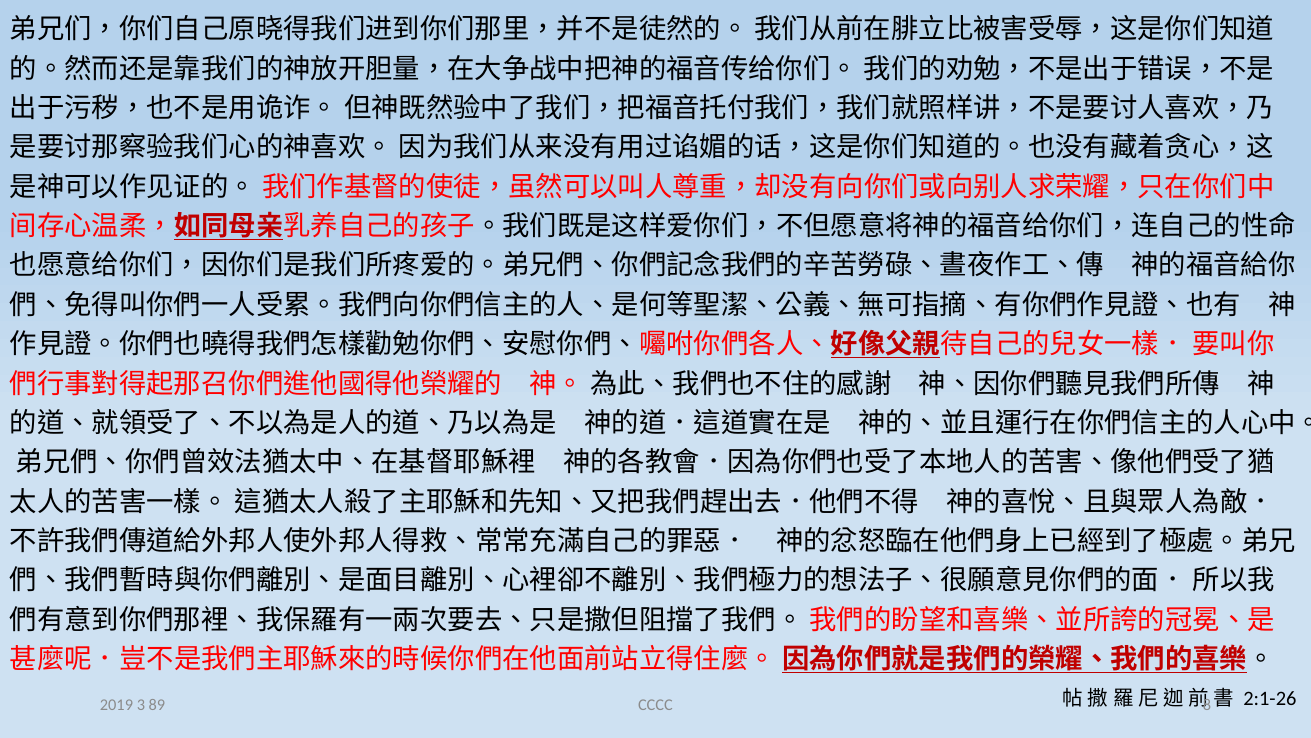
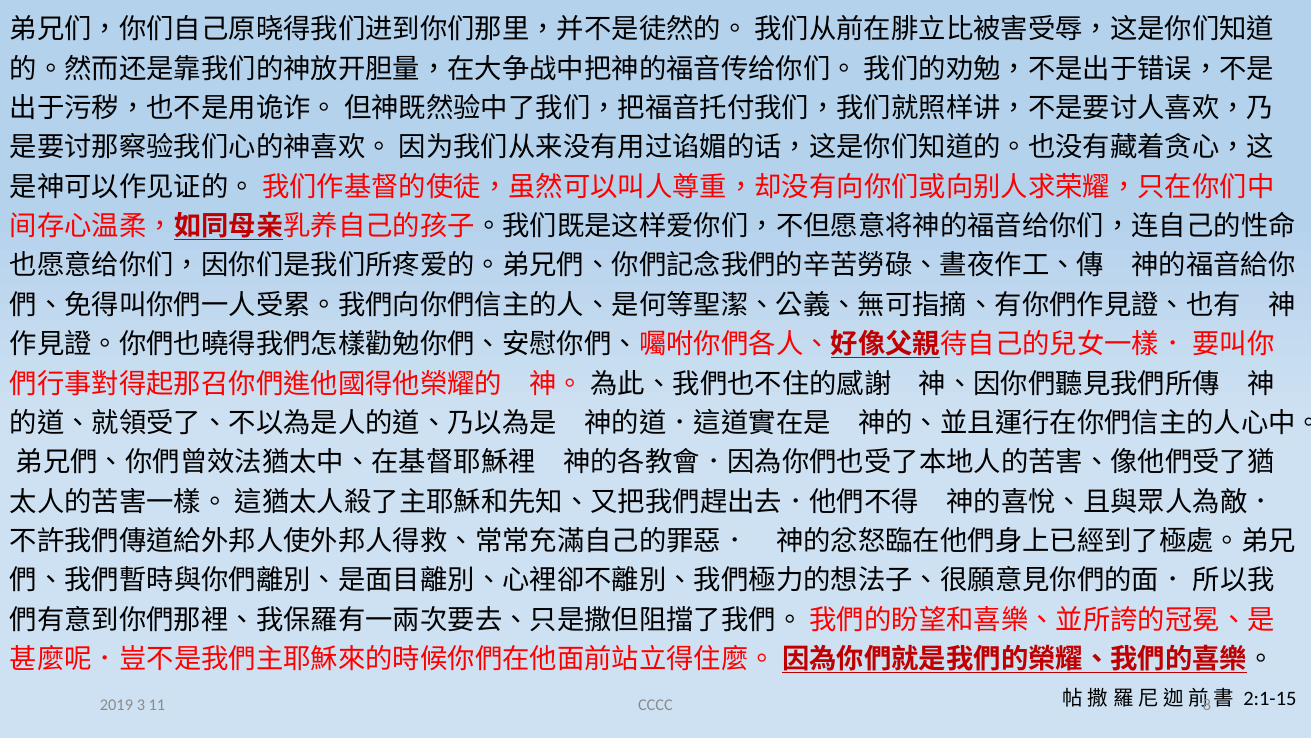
2:1-26: 2:1-26 -> 2:1-15
89: 89 -> 11
